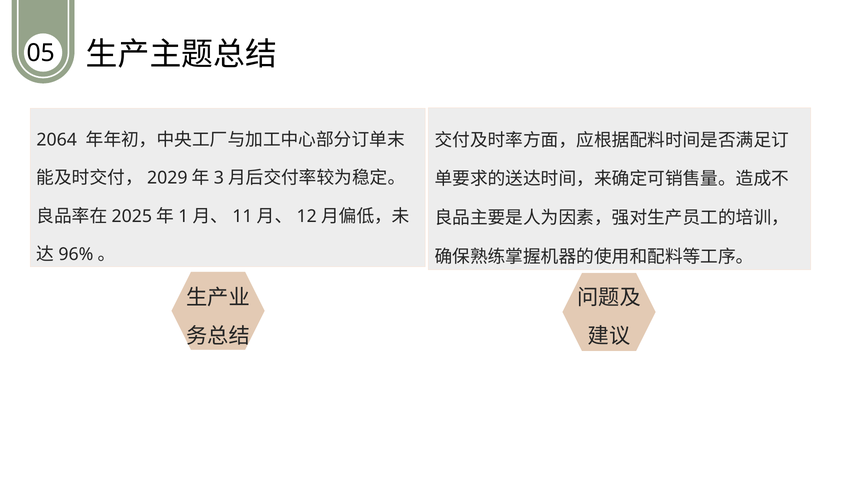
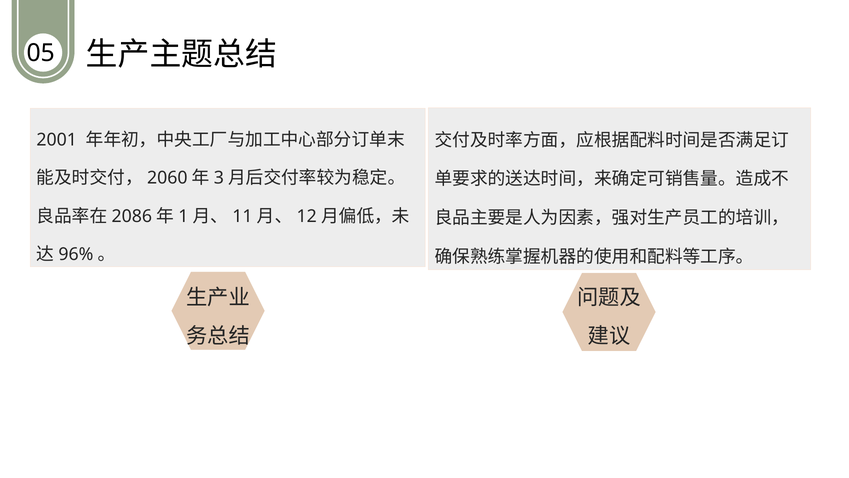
2064: 2064 -> 2001
2029: 2029 -> 2060
2025: 2025 -> 2086
